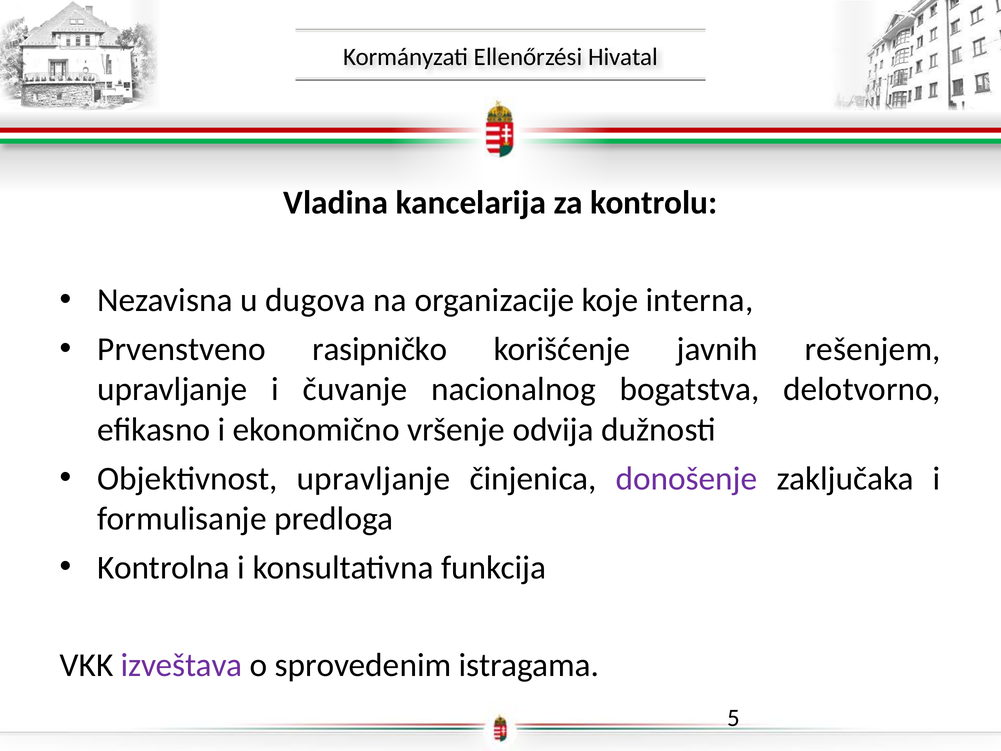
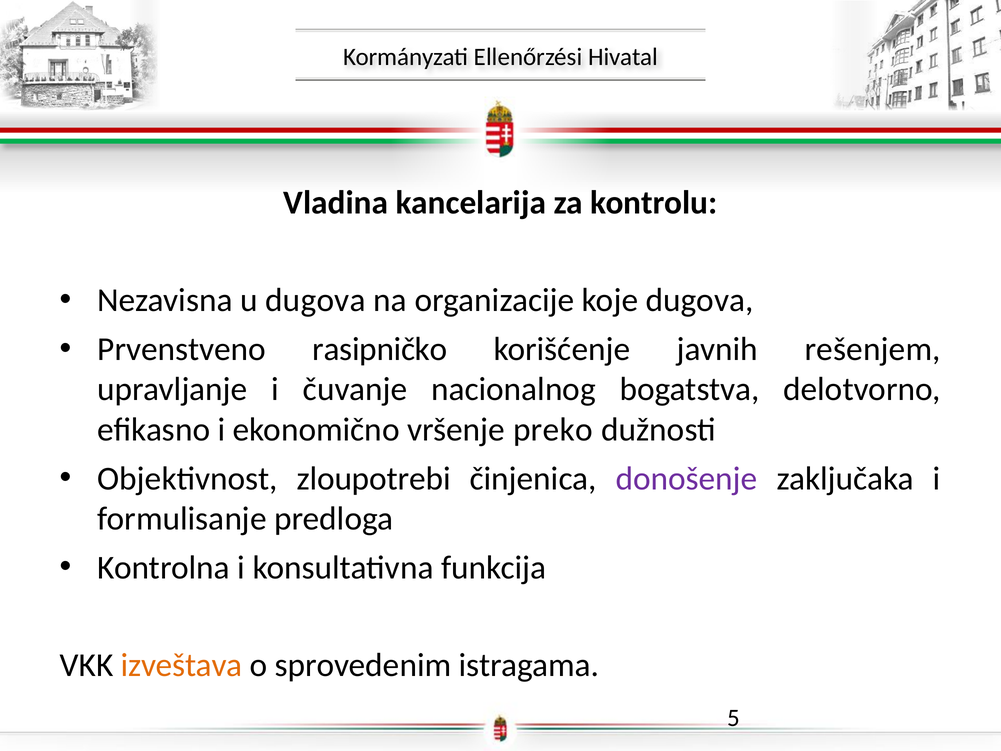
koje interna: interna -> dugova
odvija: odvija -> preko
Objektivnost upravljanje: upravljanje -> zloupotrebi
izveštava colour: purple -> orange
